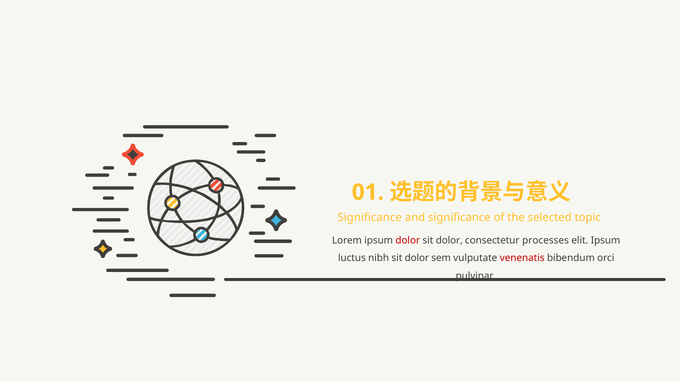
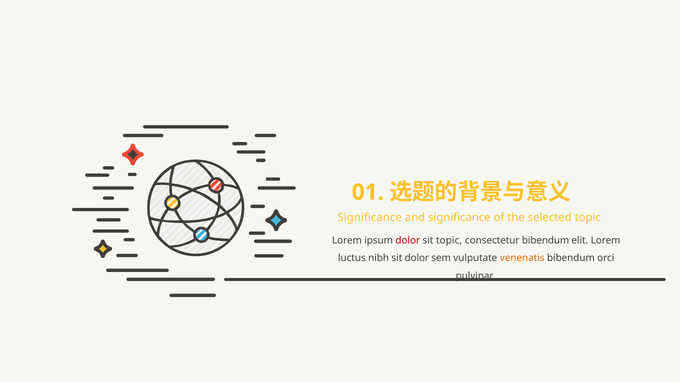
dolor at (449, 241): dolor -> topic
consectetur processes: processes -> bibendum
elit Ipsum: Ipsum -> Lorem
venenatis colour: red -> orange
